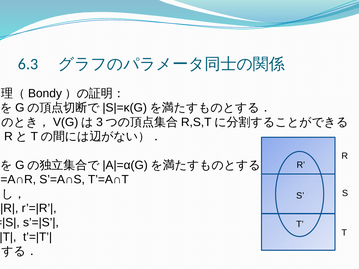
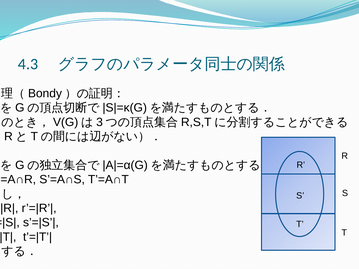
6.3: 6.3 -> 4.3
